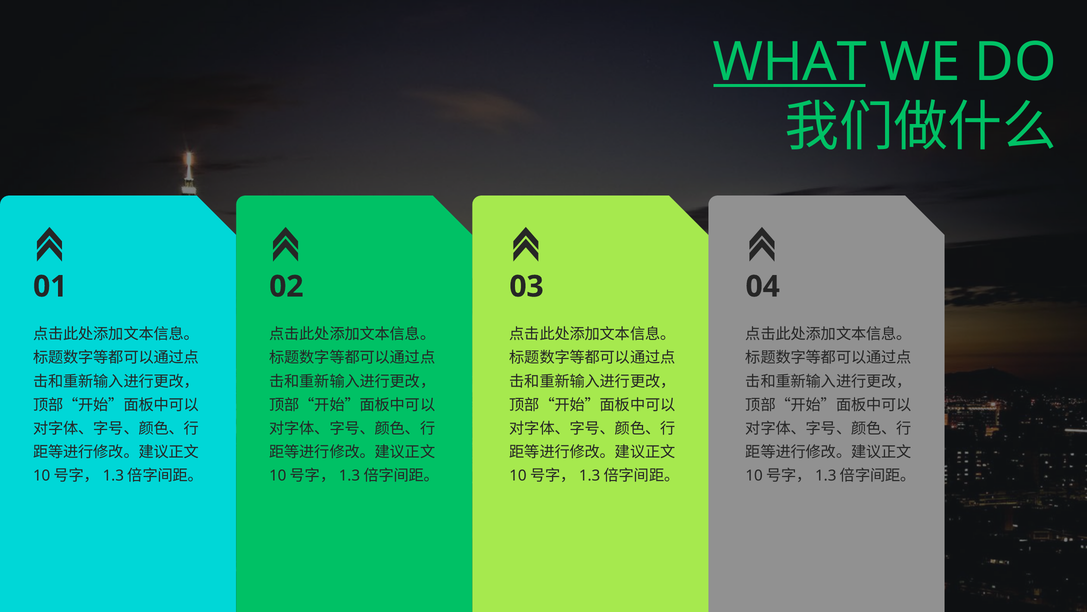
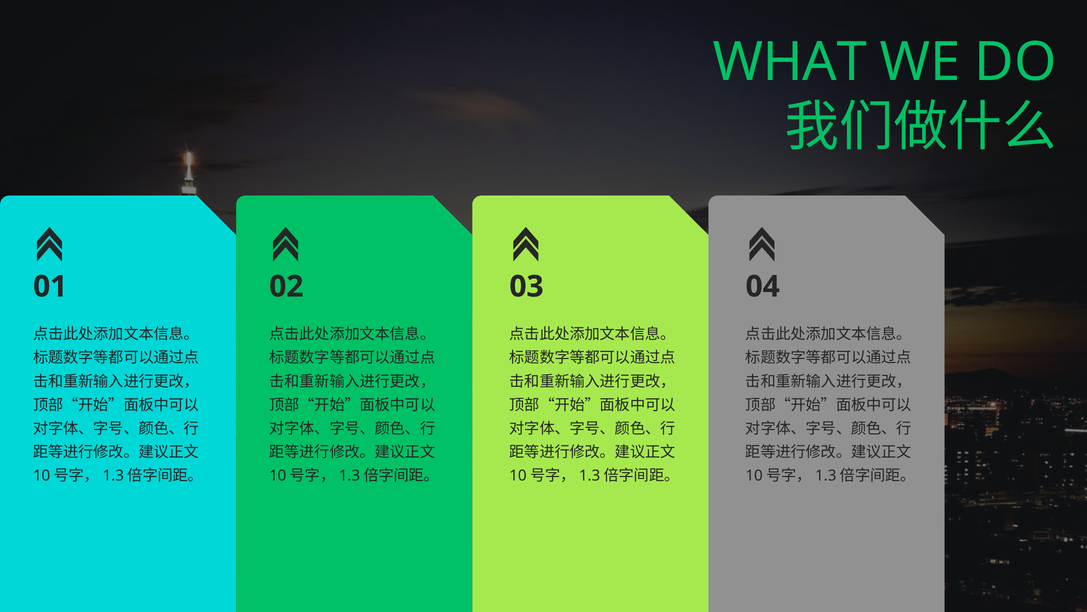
WHAT underline: present -> none
